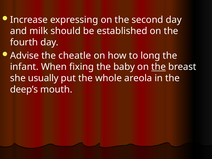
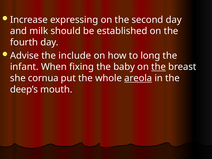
cheatle: cheatle -> include
usually: usually -> cornua
areola underline: none -> present
